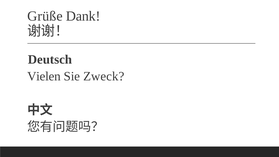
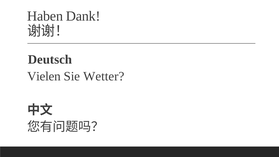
Grüße: Grüße -> Haben
Zweck: Zweck -> Wetter
